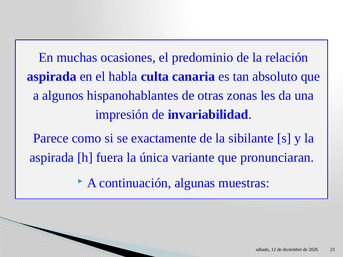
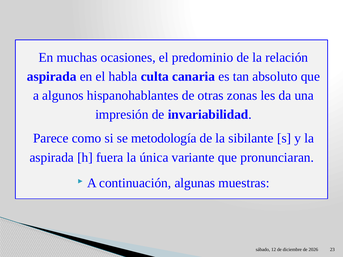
exactamente: exactamente -> metodología
